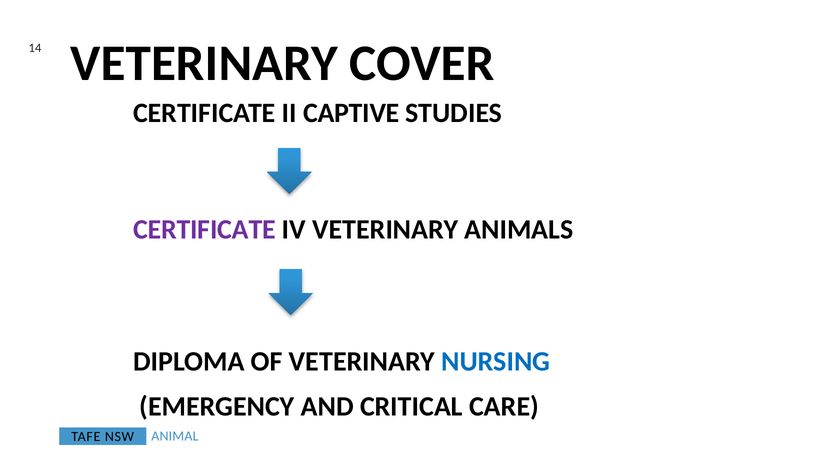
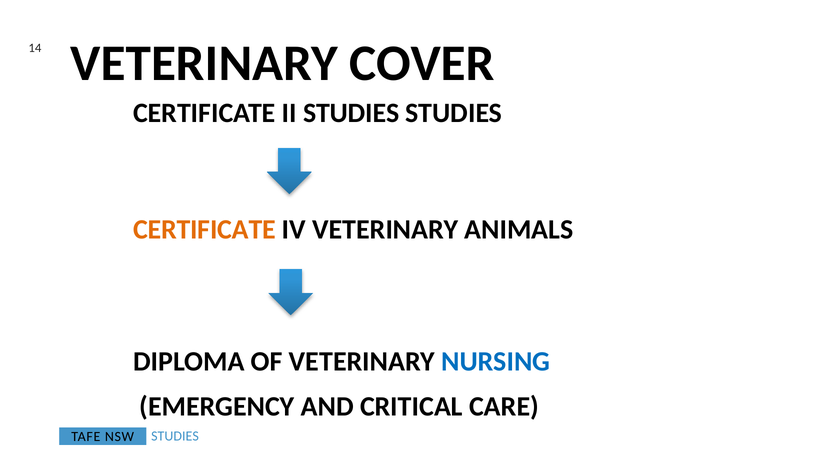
II CAPTIVE: CAPTIVE -> STUDIES
CERTIFICATE at (204, 229) colour: purple -> orange
ANIMAL at (175, 436): ANIMAL -> STUDIES
